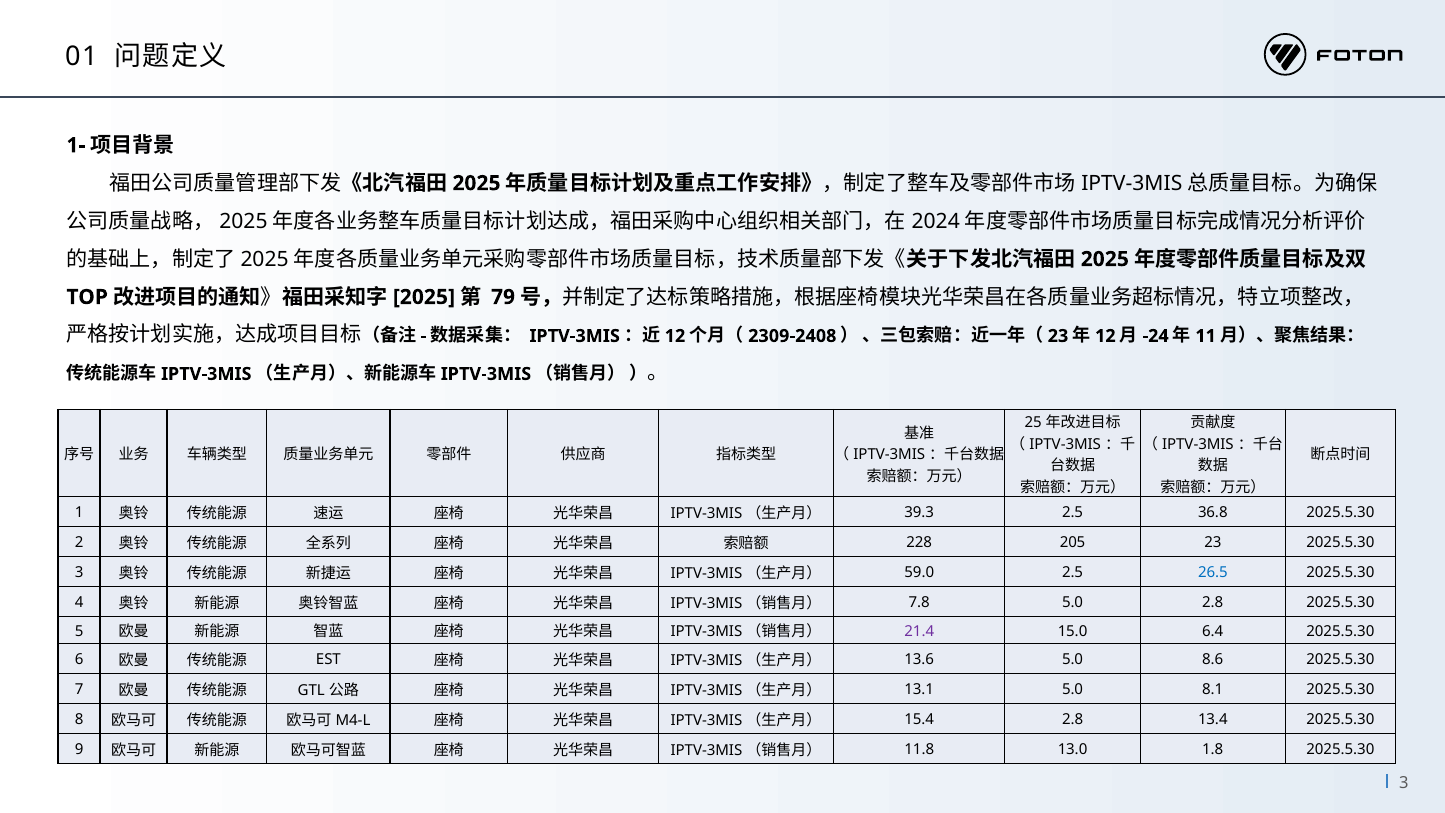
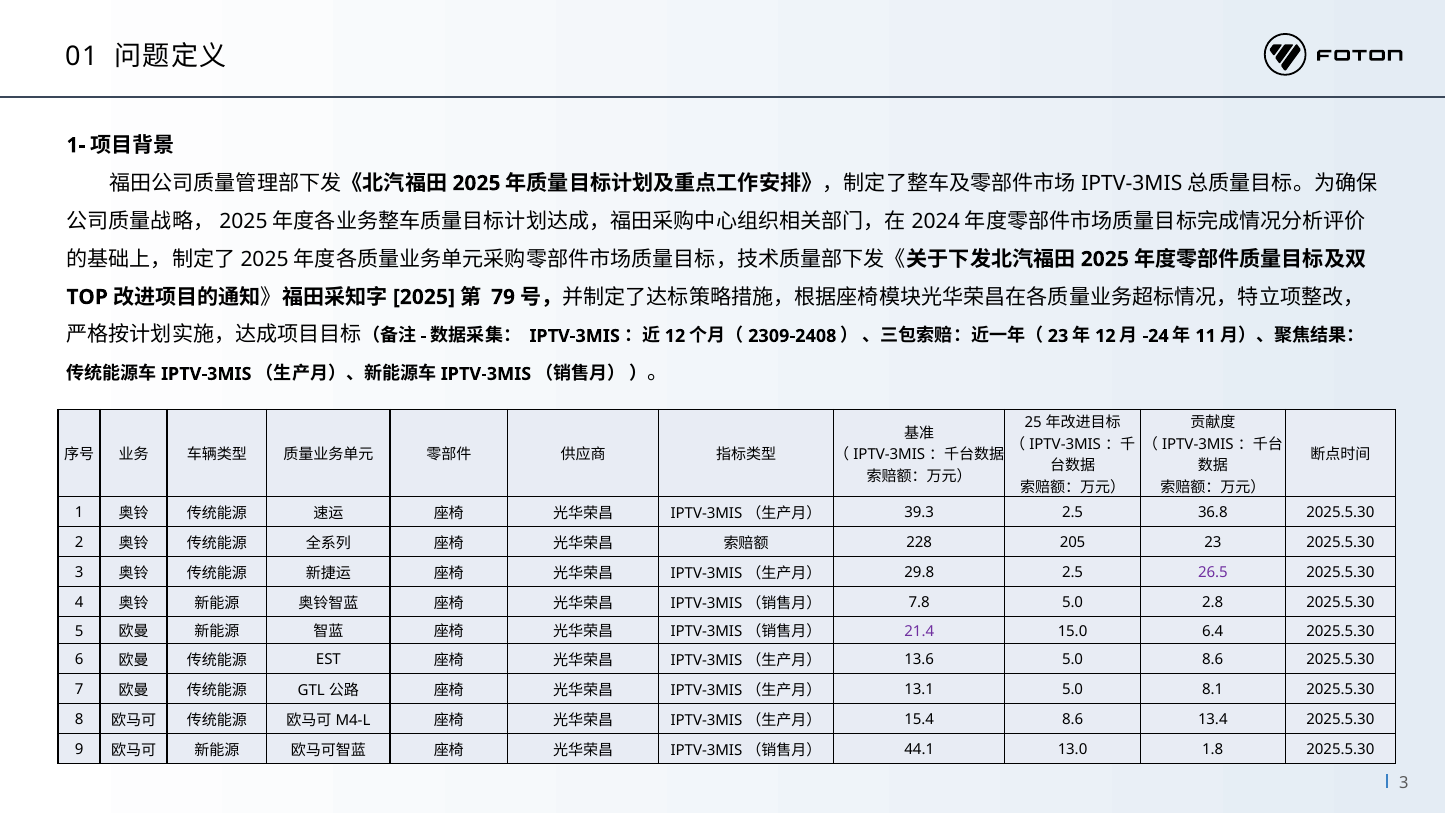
59.0: 59.0 -> 29.8
26.5 colour: blue -> purple
15.4 2.8: 2.8 -> 8.6
11.8: 11.8 -> 44.1
